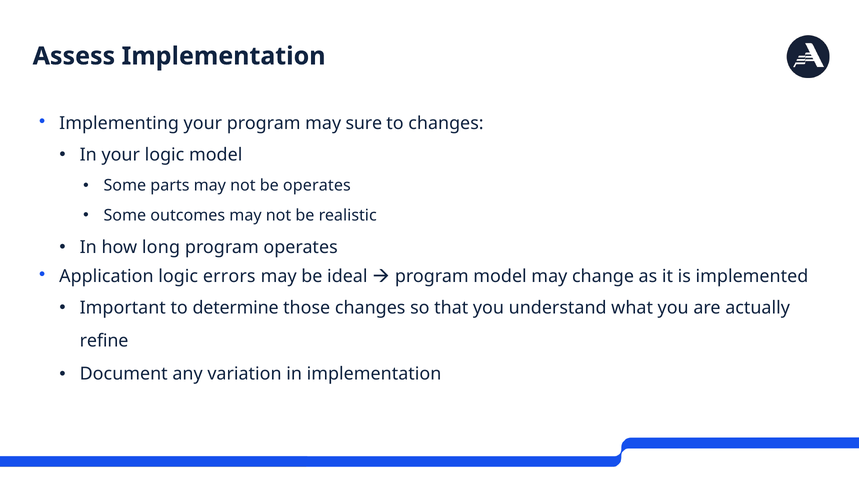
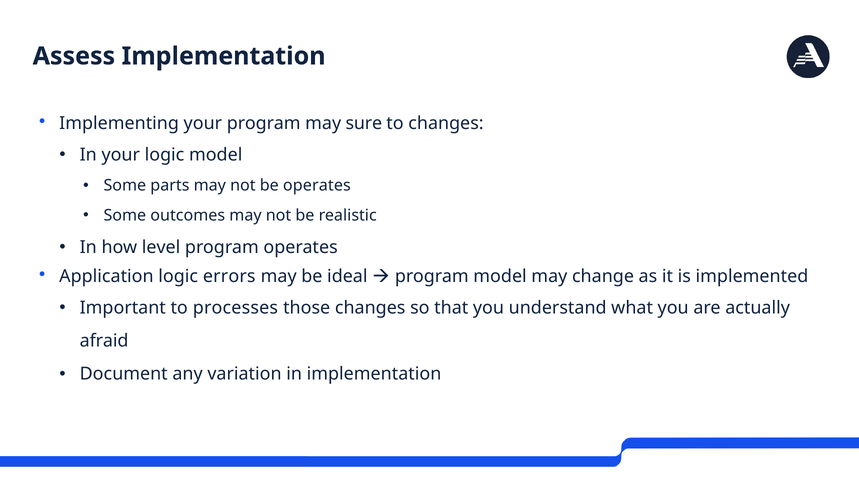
long: long -> level
determine: determine -> processes
refine: refine -> afraid
